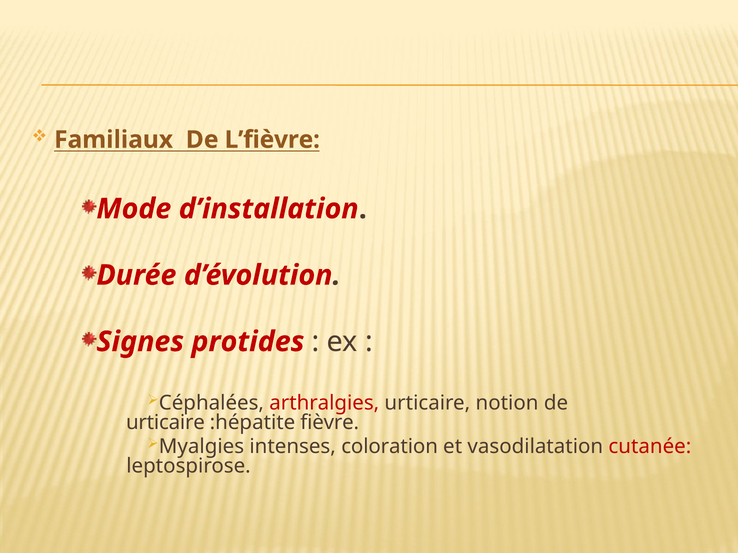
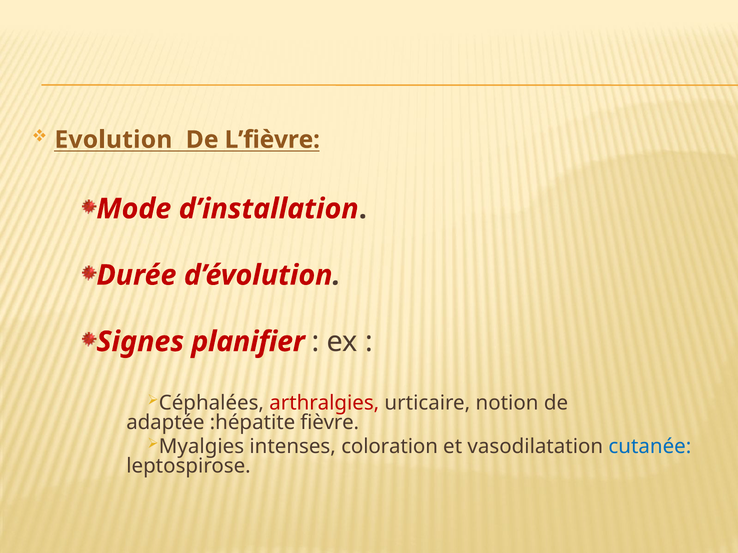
Familiaux: Familiaux -> Evolution
protides: protides -> planifier
urticaire at (165, 423): urticaire -> adaptée
cutanée colour: red -> blue
